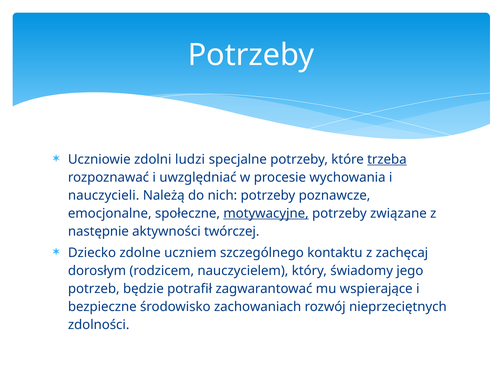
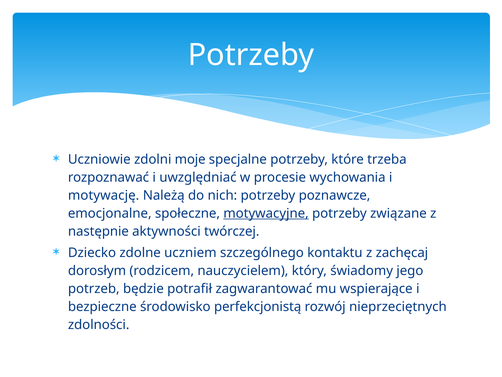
ludzi: ludzi -> moje
trzeba underline: present -> none
nauczycieli: nauczycieli -> motywację
zachowaniach: zachowaniach -> perfekcjonistą
